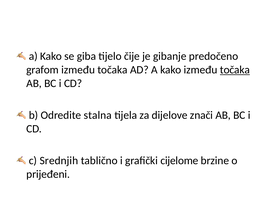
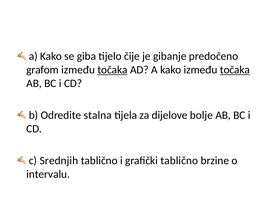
točaka at (112, 70) underline: none -> present
znači: znači -> bolje
grafički cijelome: cijelome -> tablično
prijeđeni: prijeđeni -> intervalu
